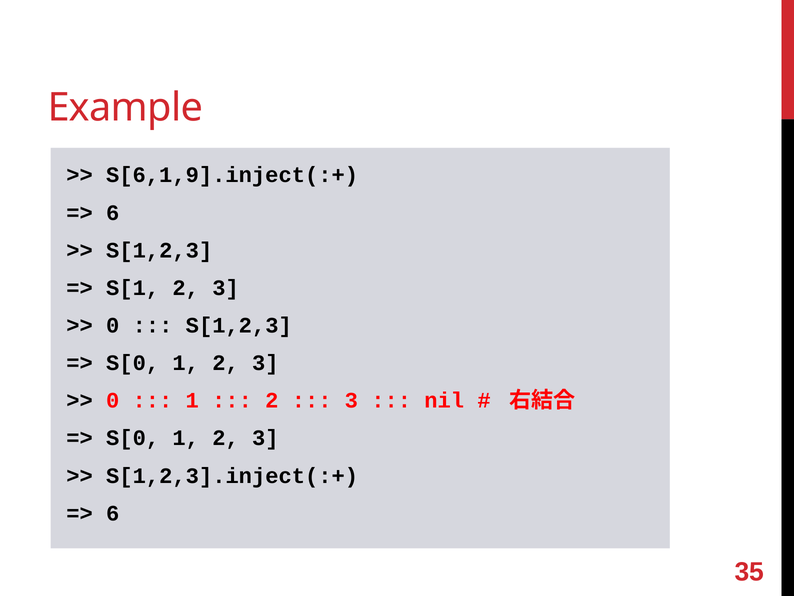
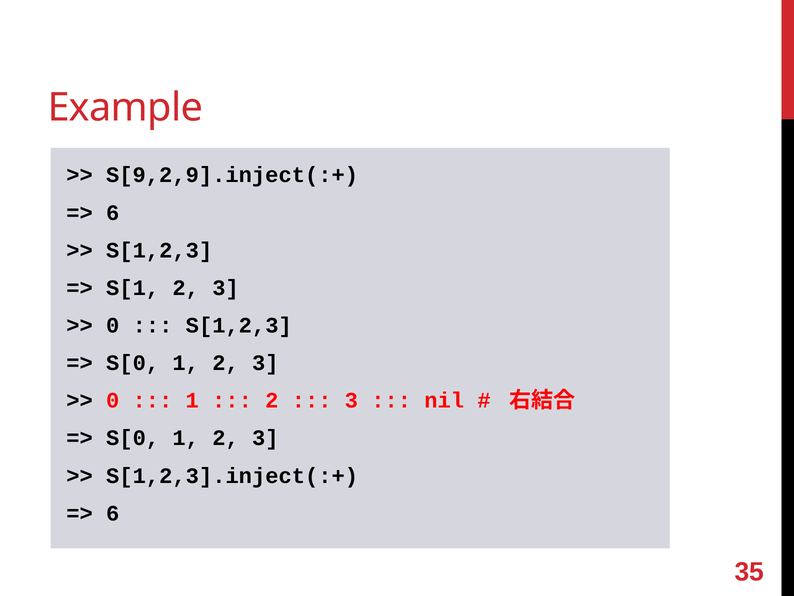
S[6,1,9].inject(:+: S[6,1,9].inject(:+ -> S[9,2,9].inject(:+
